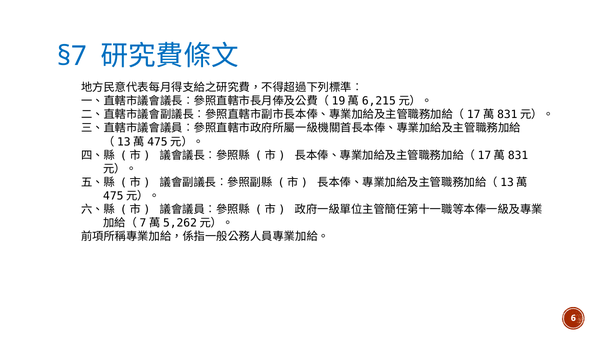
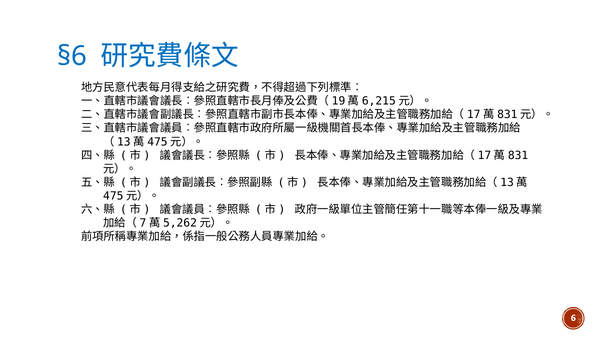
§7: §7 -> §6
